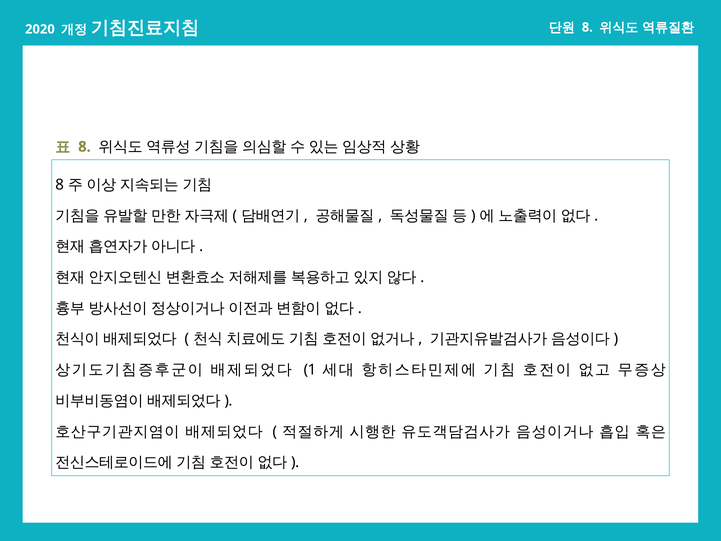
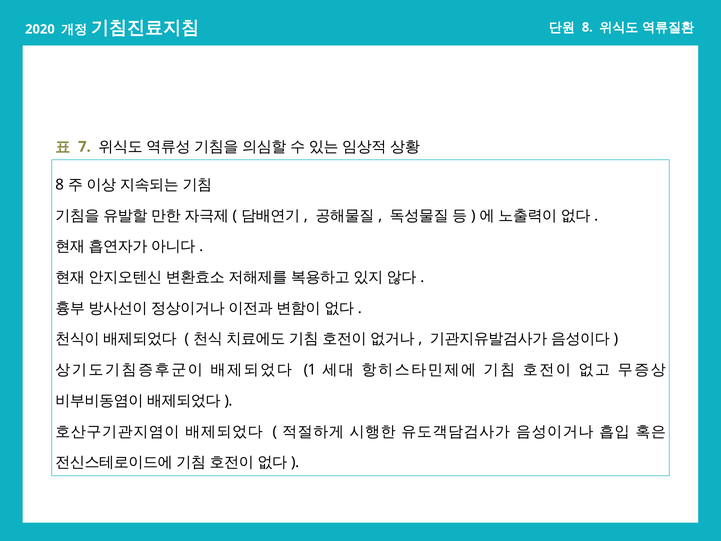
8 at (84, 147): 8 -> 7
